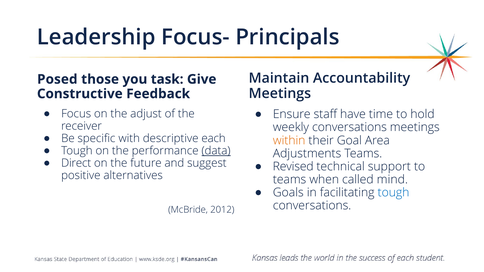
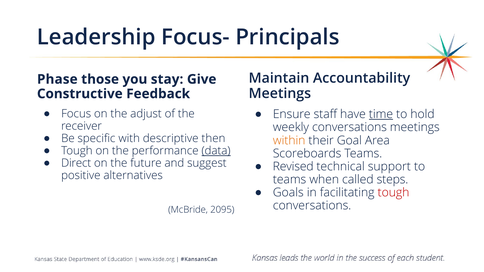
Posed: Posed -> Phase
task: task -> stay
time underline: none -> present
each: each -> then
Adjustments: Adjustments -> Scoreboards
mind: mind -> steps
tough at (393, 193) colour: blue -> red
2012: 2012 -> 2095
